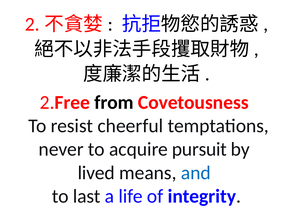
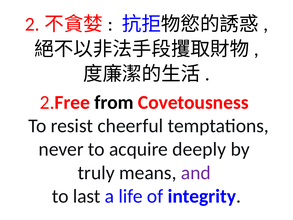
pursuit: pursuit -> deeply
lived: lived -> truly
and colour: blue -> purple
